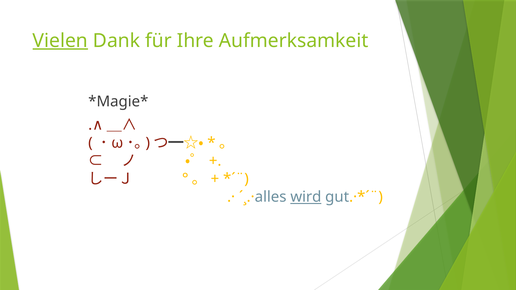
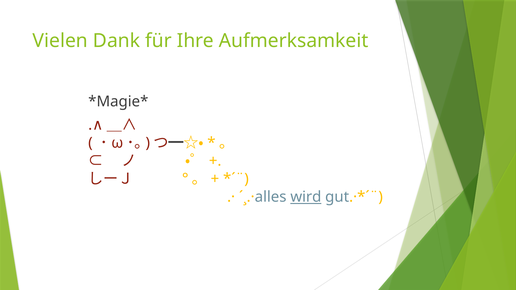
Vielen underline: present -> none
